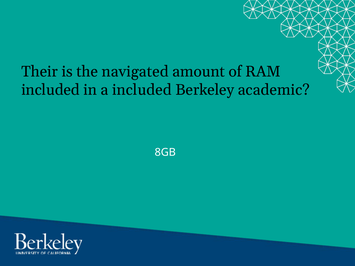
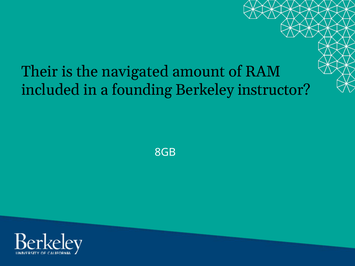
a included: included -> founding
academic: academic -> instructor
